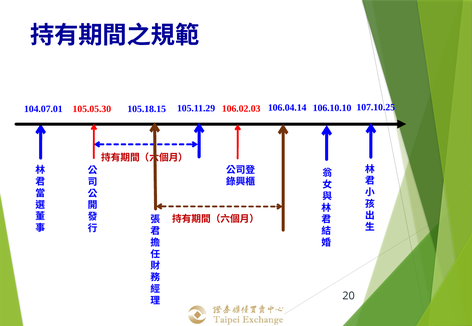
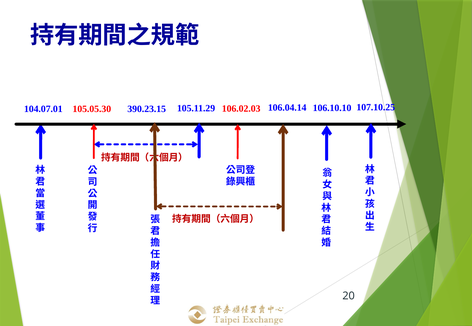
105.18.15: 105.18.15 -> 390.23.15
